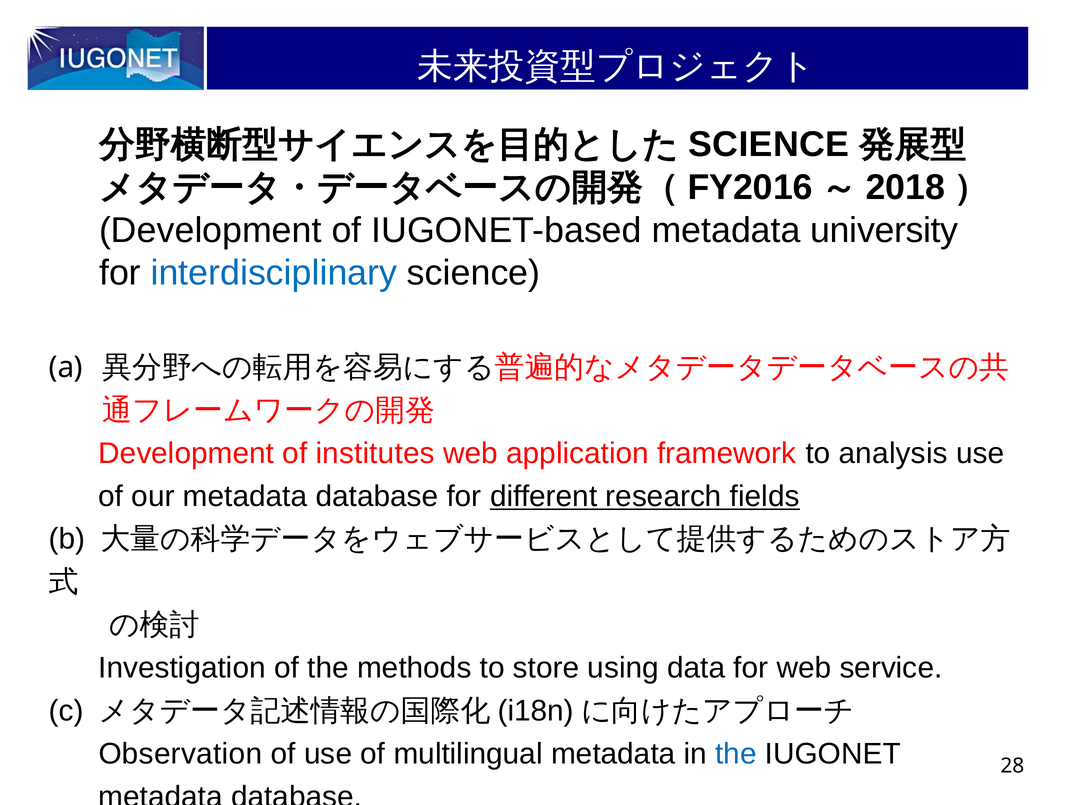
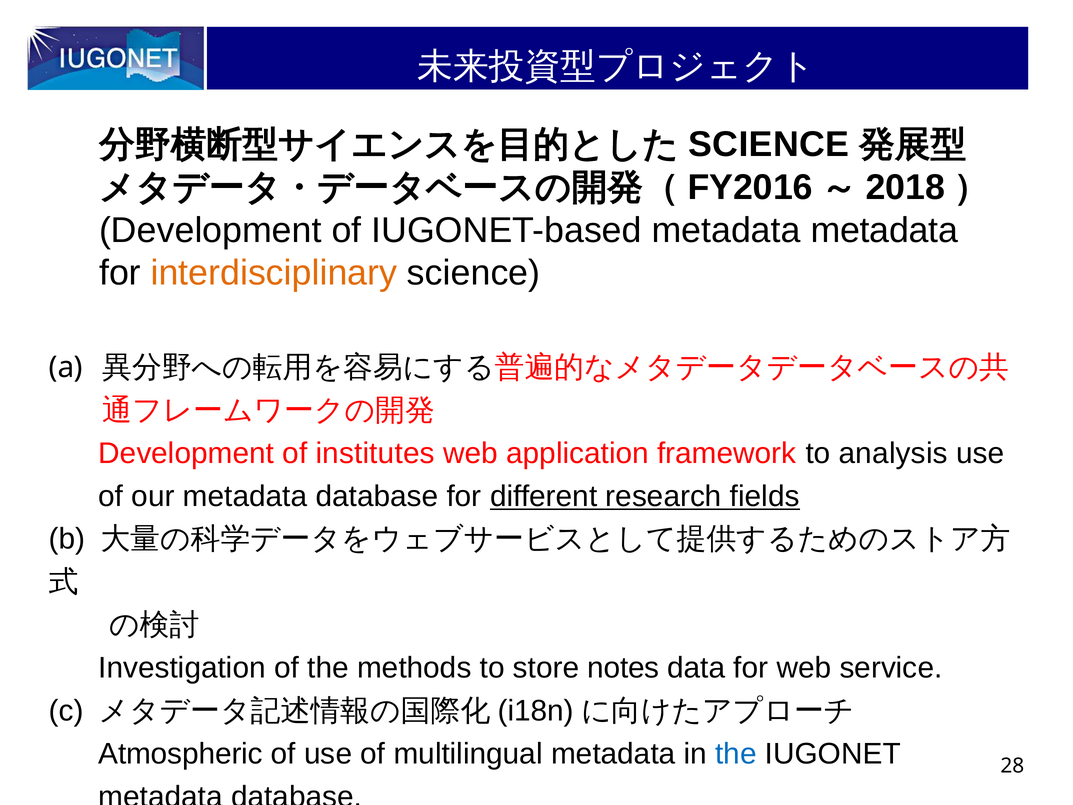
metadata university: university -> metadata
interdisciplinary colour: blue -> orange
using: using -> notes
Observation: Observation -> Atmospheric
